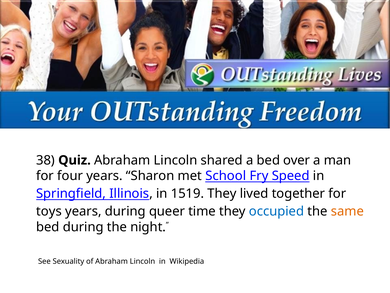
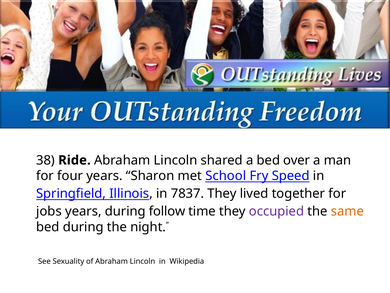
Quiz: Quiz -> Ride
1519: 1519 -> 7837
toys: toys -> jobs
queer: queer -> follow
occupied colour: blue -> purple
